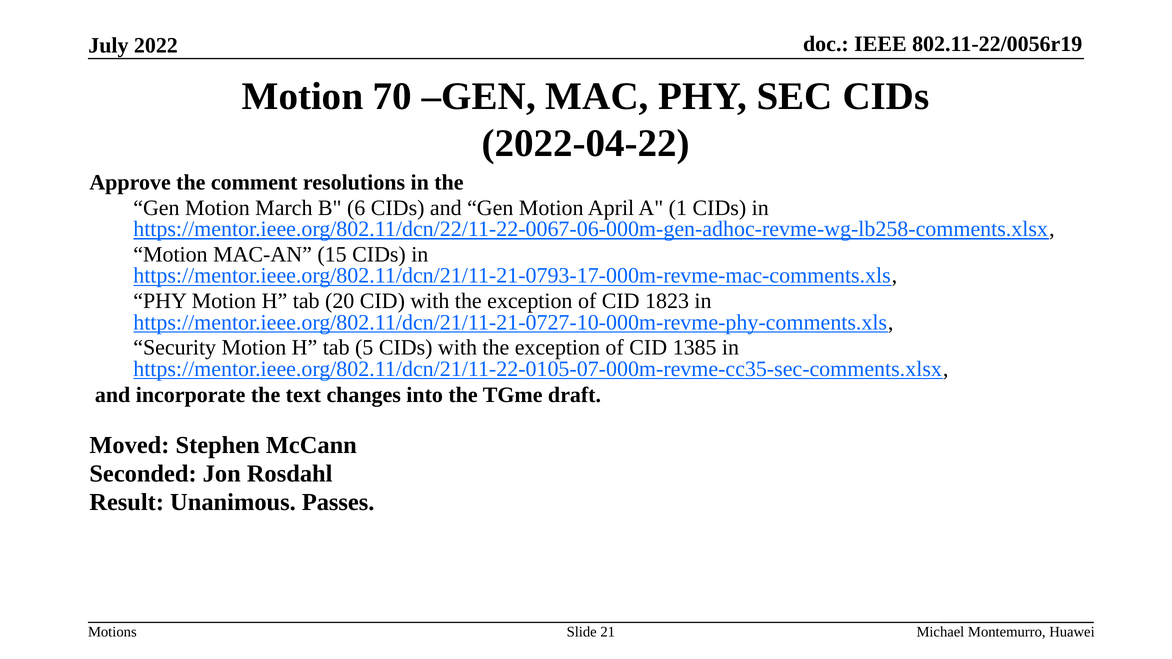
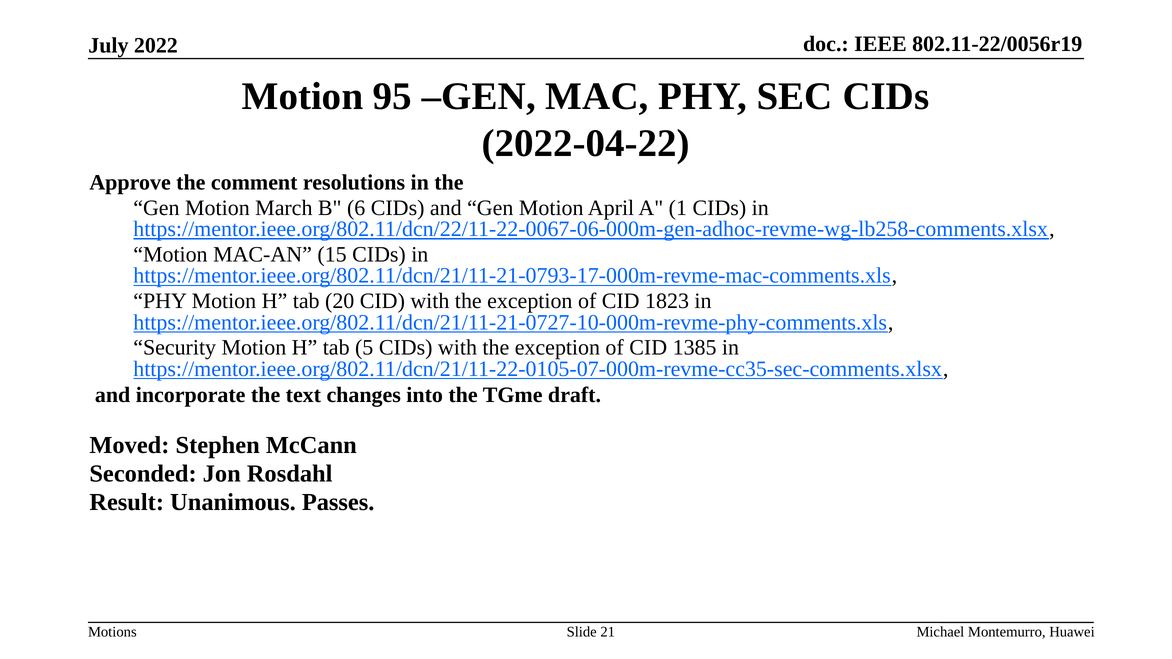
70: 70 -> 95
